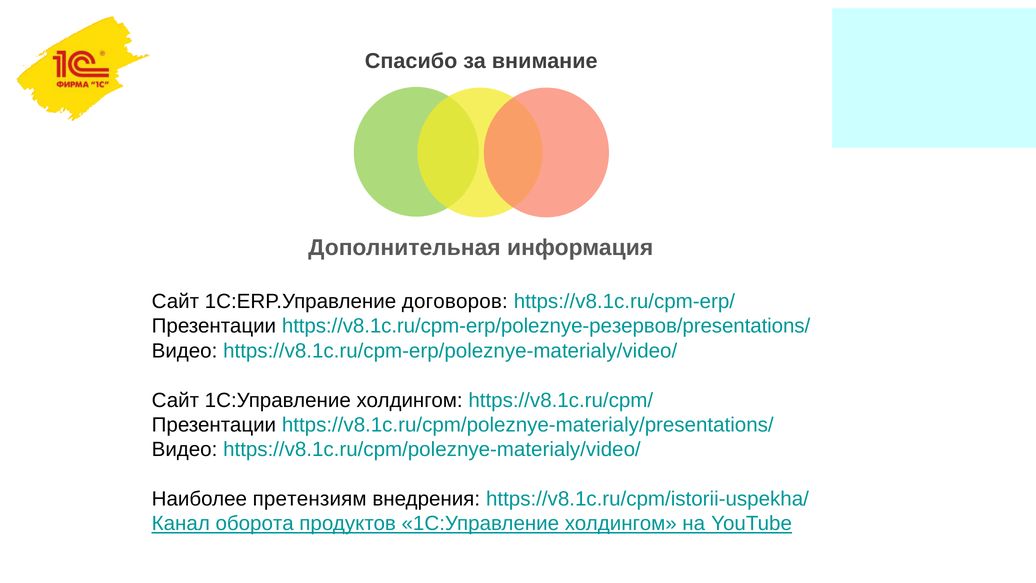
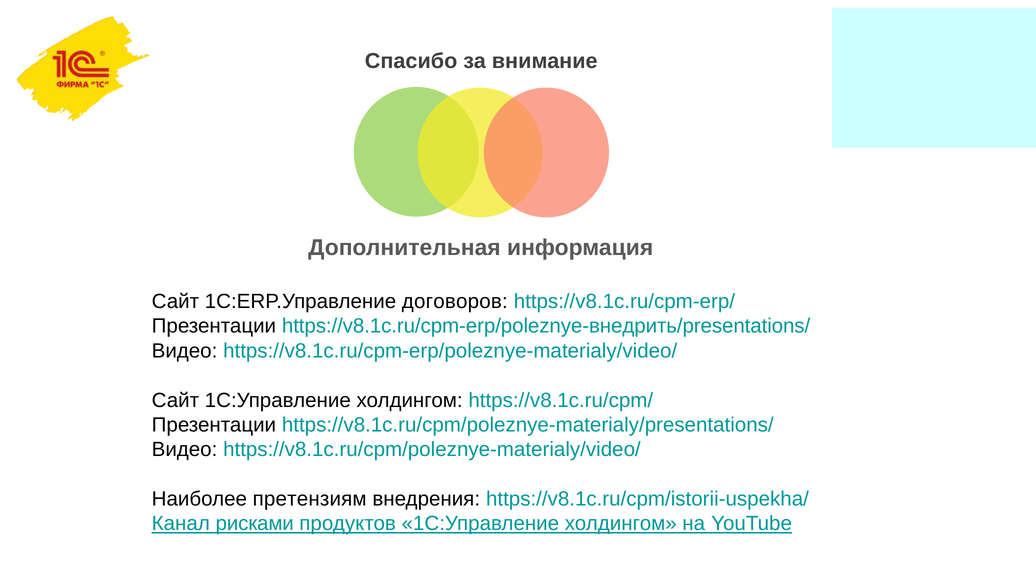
https://v8.1c.ru/cpm-erp/poleznye-резервов/presentations/: https://v8.1c.ru/cpm-erp/poleznye-резервов/presentations/ -> https://v8.1c.ru/cpm-erp/poleznye-внедрить/presentations/
оборота: оборота -> рисками
